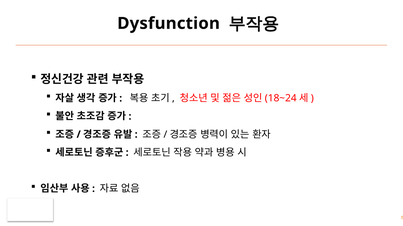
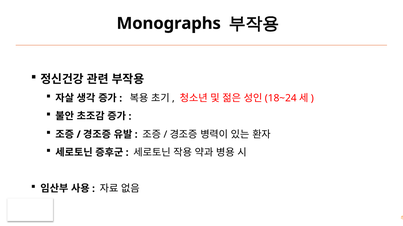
Dysfunction: Dysfunction -> Monographs
